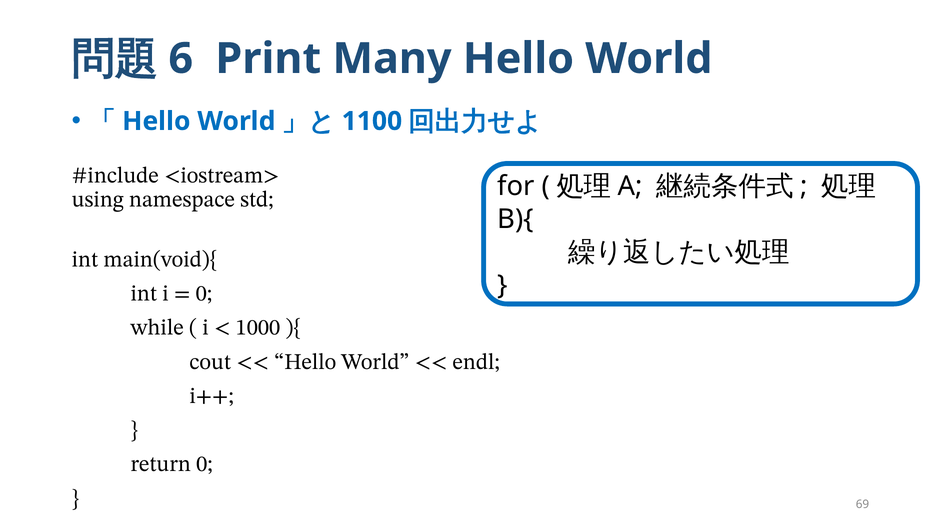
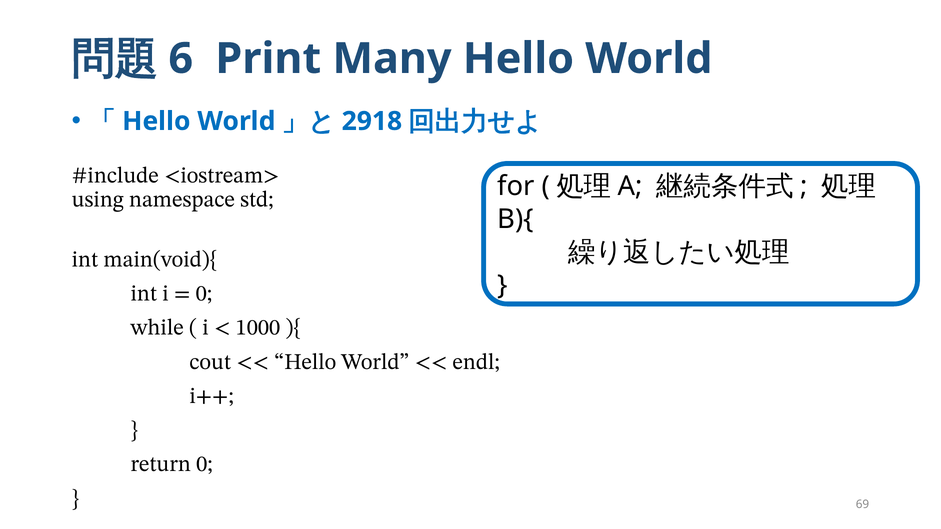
1100: 1100 -> 2918
